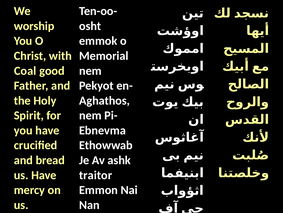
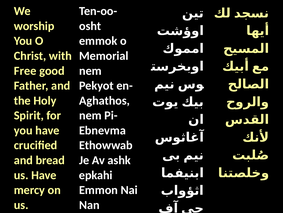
Coal: Coal -> Free
traitor: traitor -> epkahi
